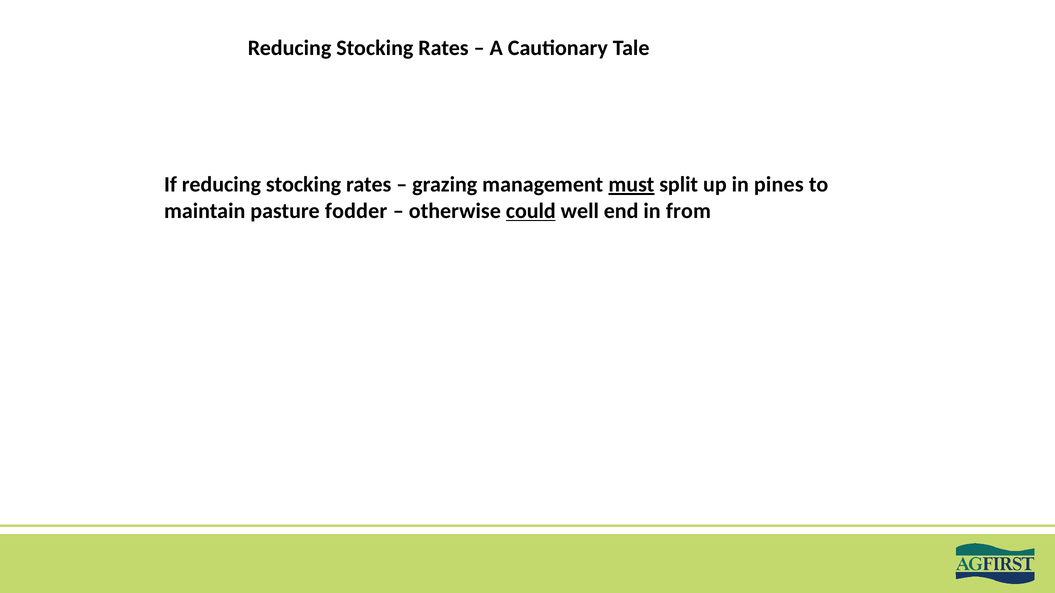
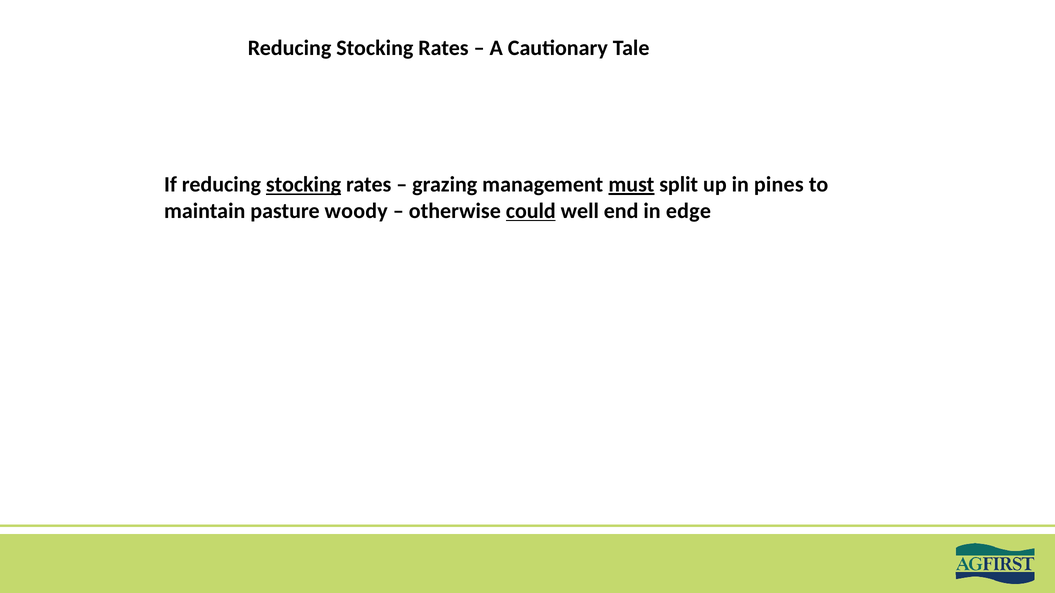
stocking at (304, 185) underline: none -> present
fodder: fodder -> woody
from: from -> edge
